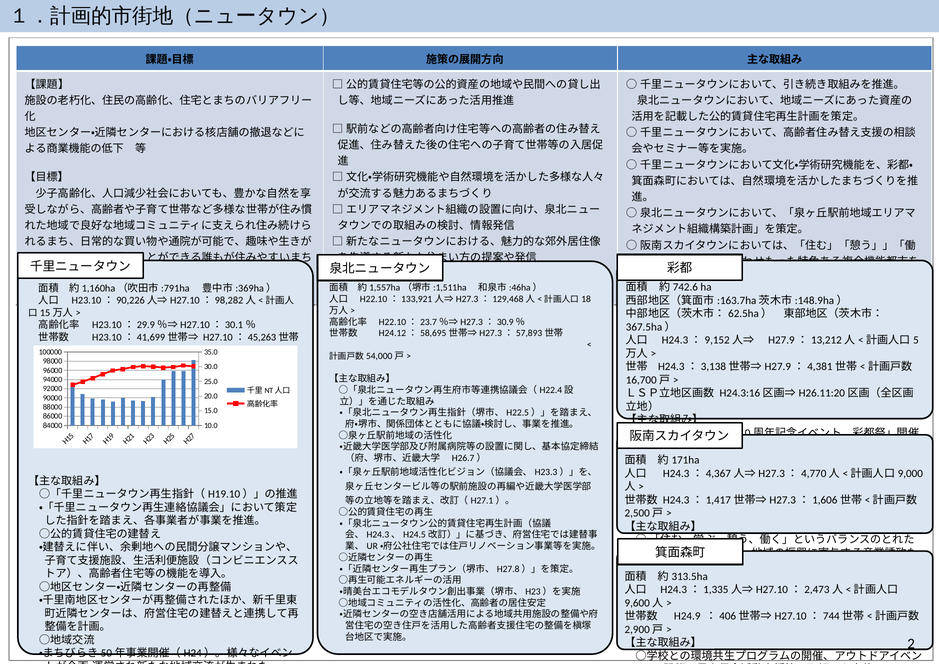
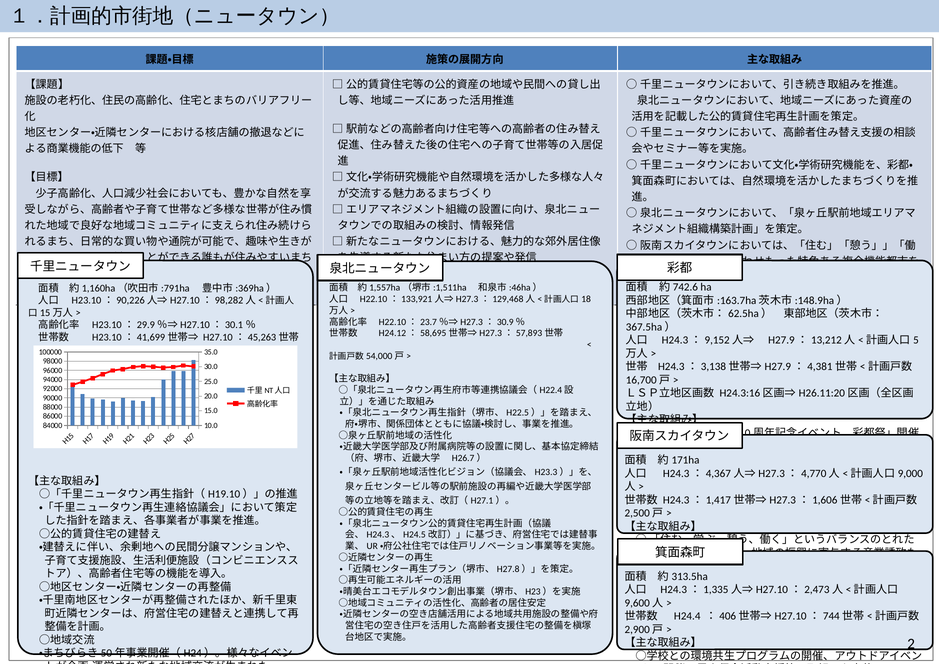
H24.9: H24.9 -> H24.4
